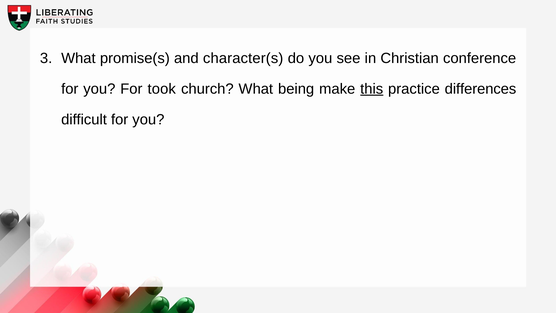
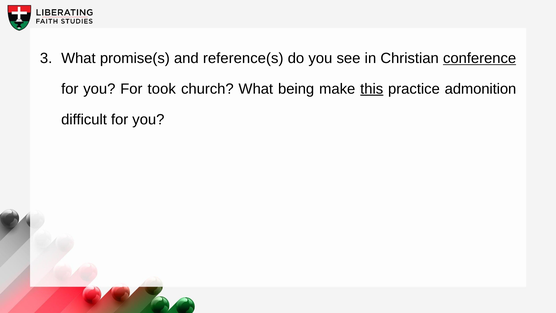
character(s: character(s -> reference(s
conference underline: none -> present
differences: differences -> admonition
